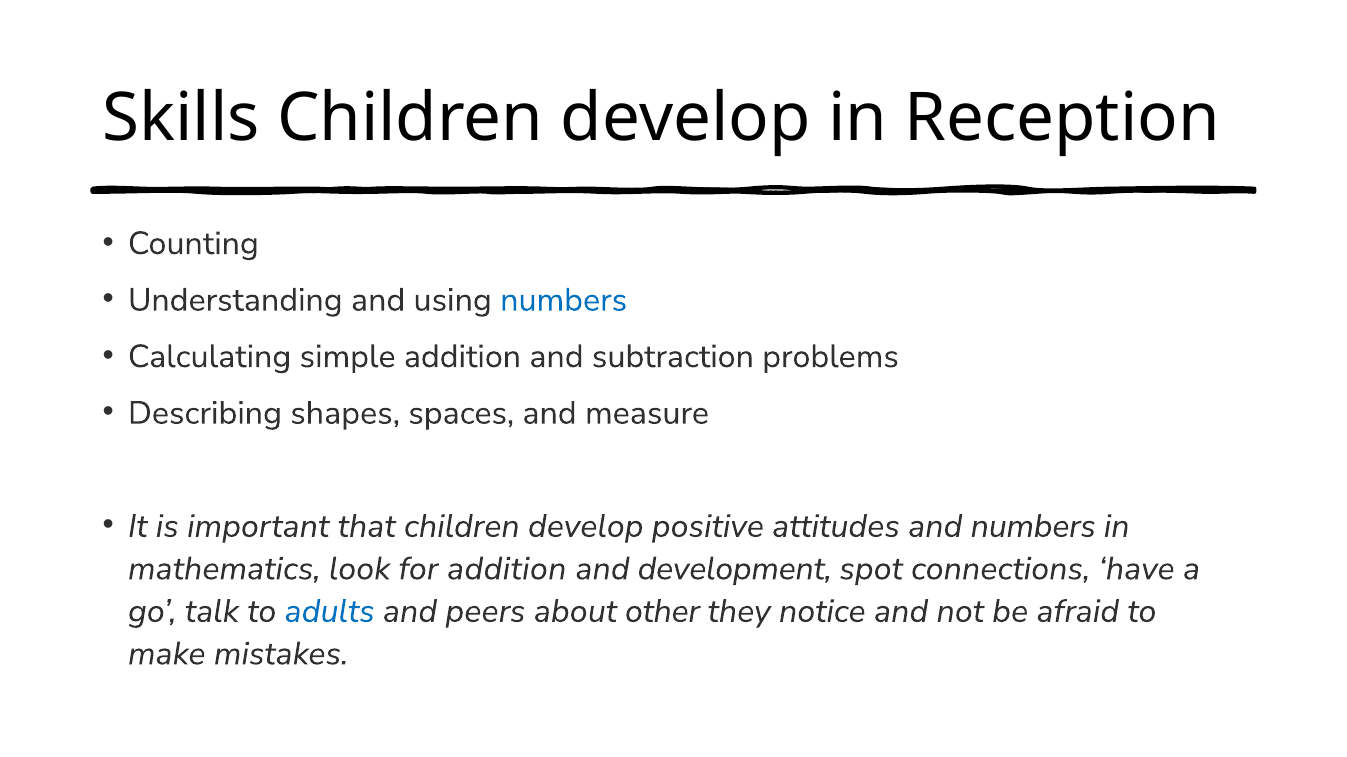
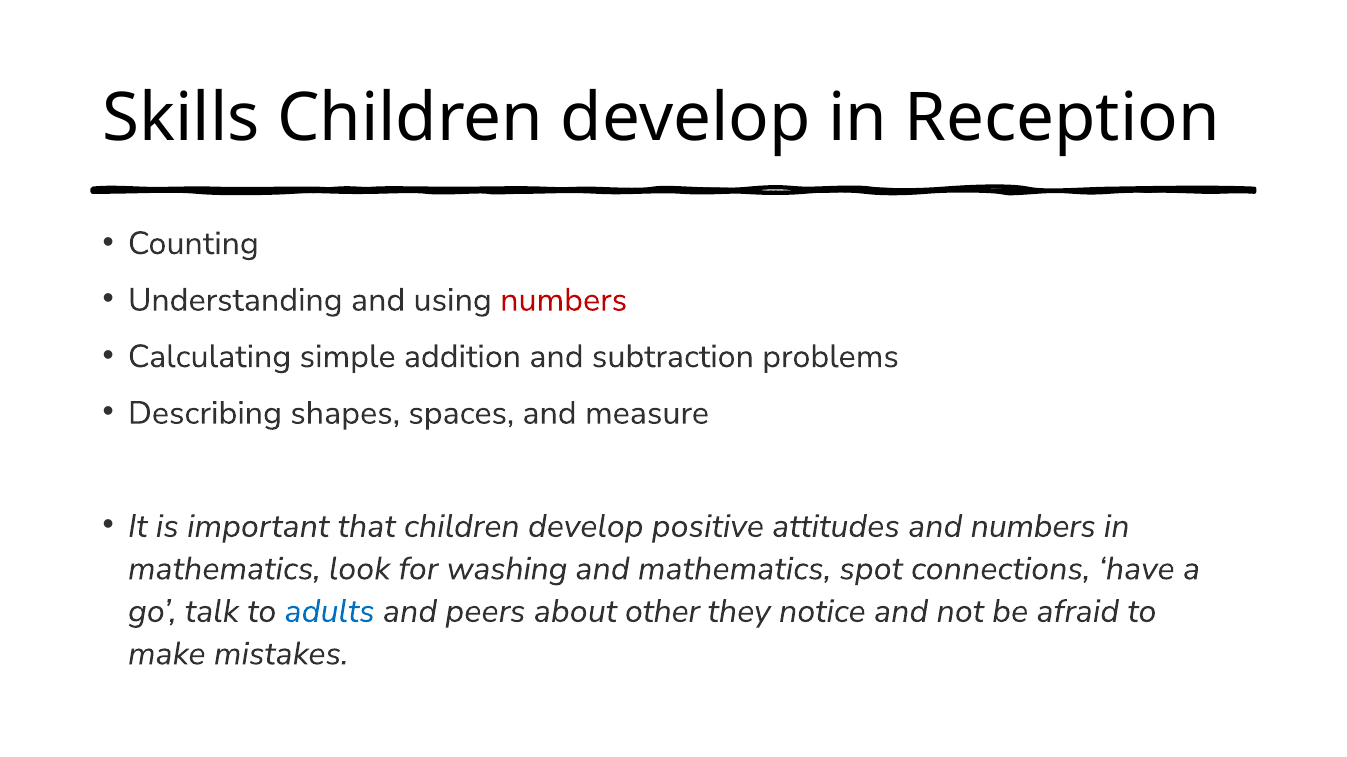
numbers at (564, 300) colour: blue -> red
for addition: addition -> washing
and development: development -> mathematics
